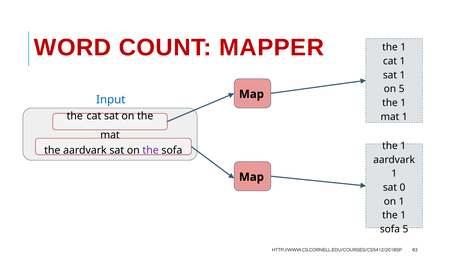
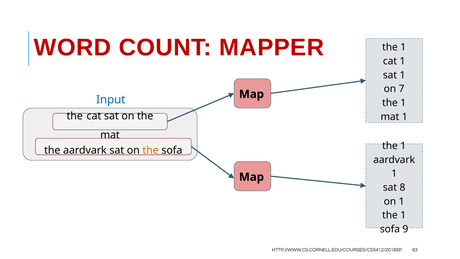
on 5: 5 -> 7
the at (151, 150) colour: purple -> orange
0: 0 -> 8
sofa 5: 5 -> 9
